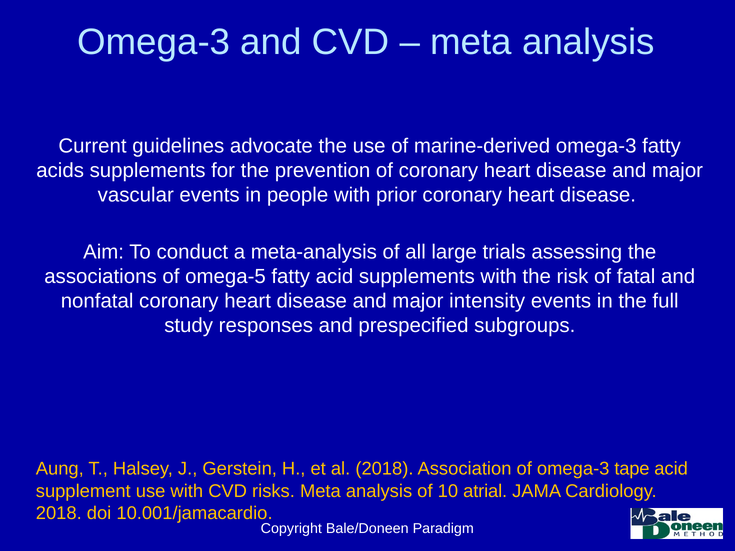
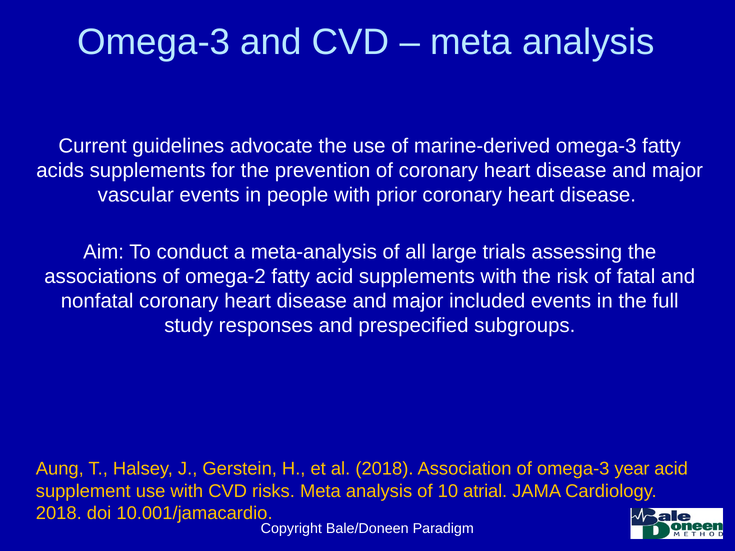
omega-5: omega-5 -> omega-2
intensity: intensity -> included
tape: tape -> year
